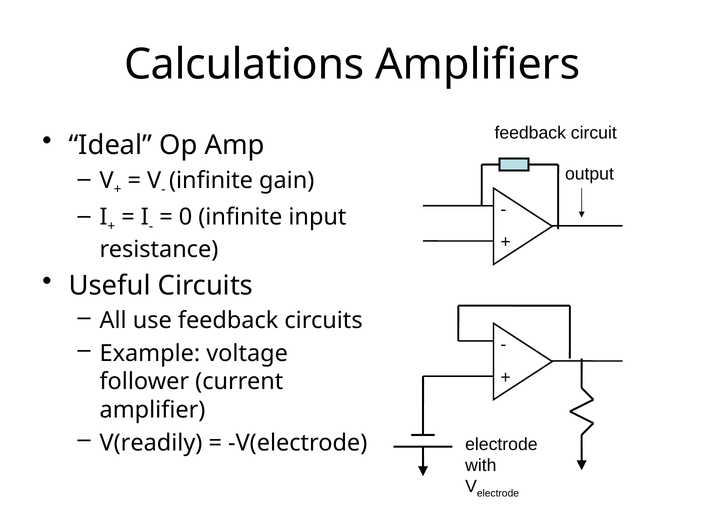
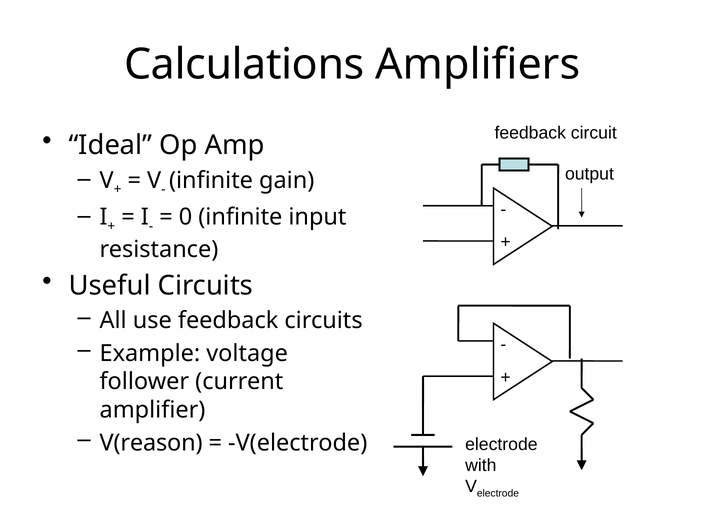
V(readily: V(readily -> V(reason
